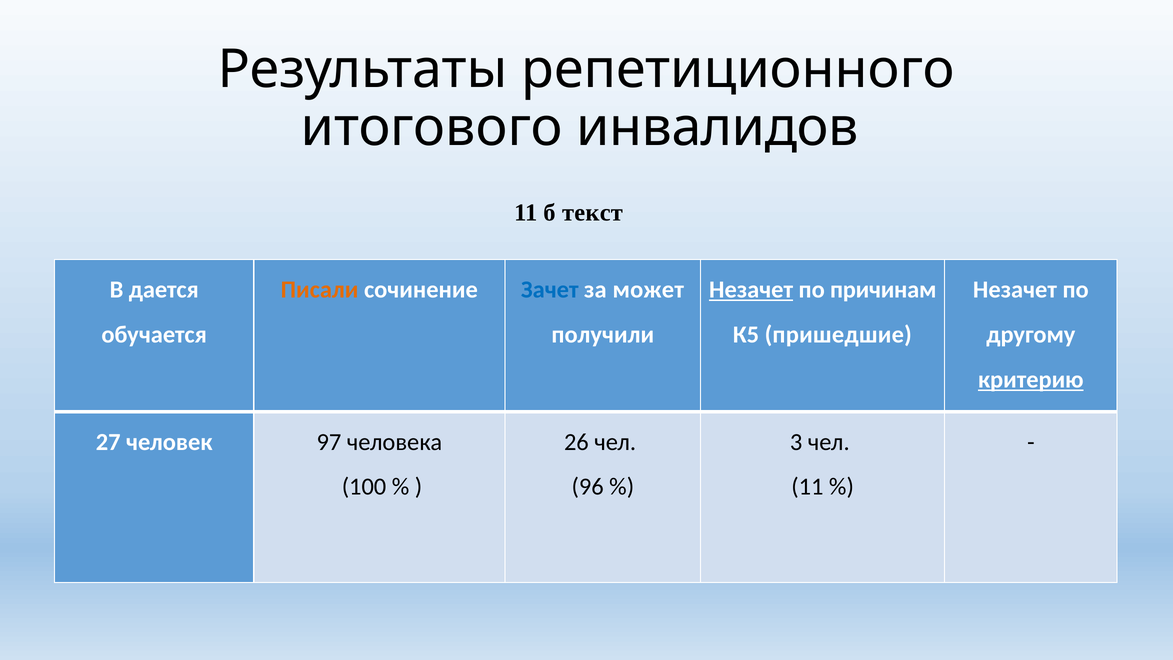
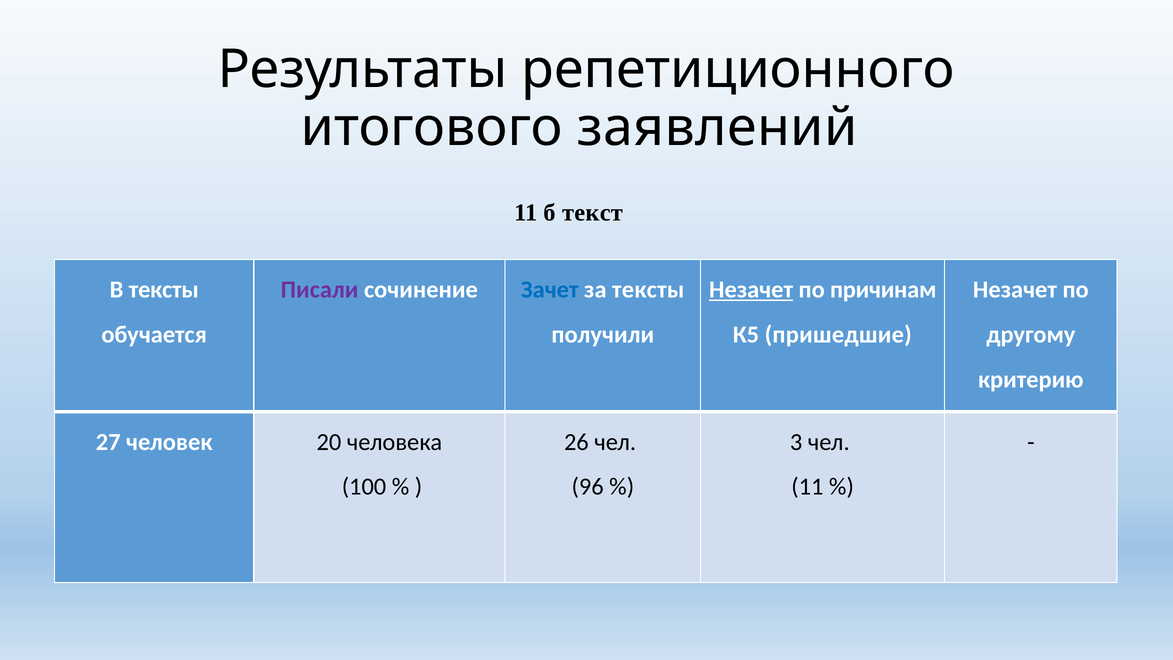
инвалидов: инвалидов -> заявлений
В дается: дается -> тексты
Писали colour: orange -> purple
за может: может -> тексты
критерию underline: present -> none
97: 97 -> 20
